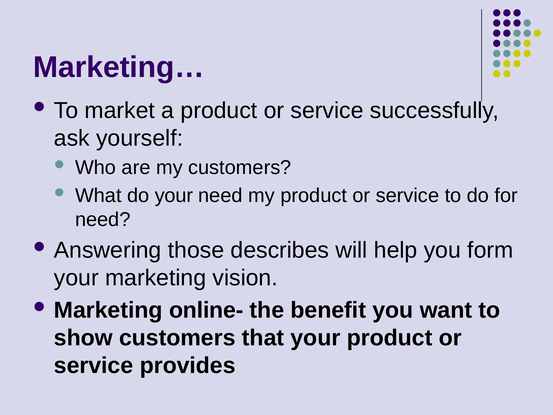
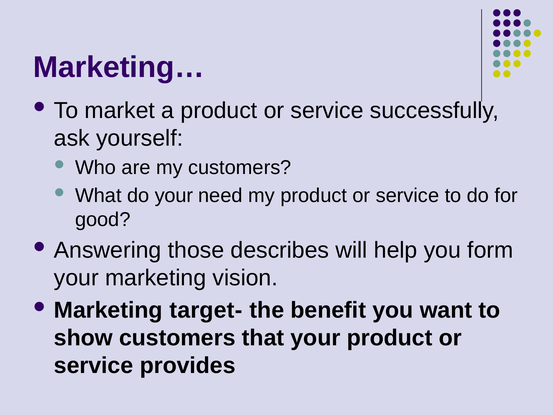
need at (103, 219): need -> good
online-: online- -> target-
